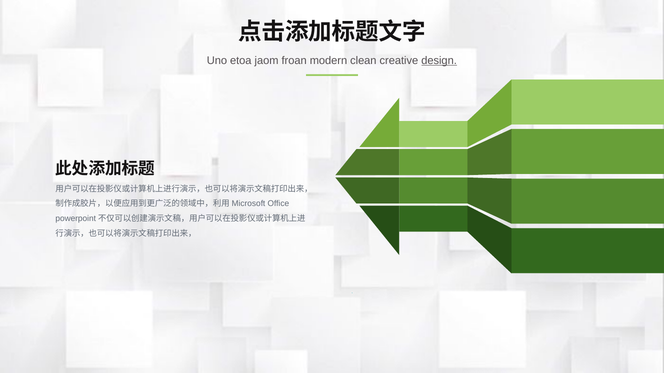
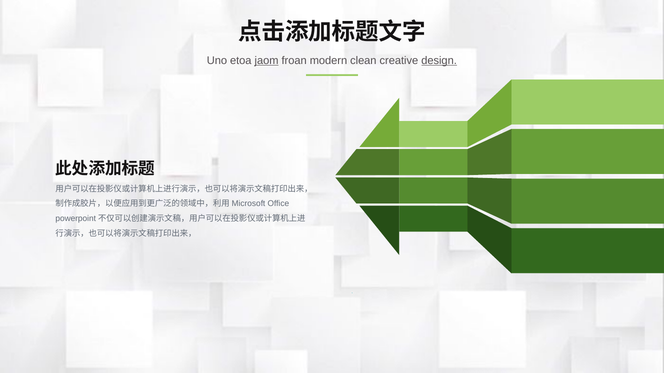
jaom underline: none -> present
